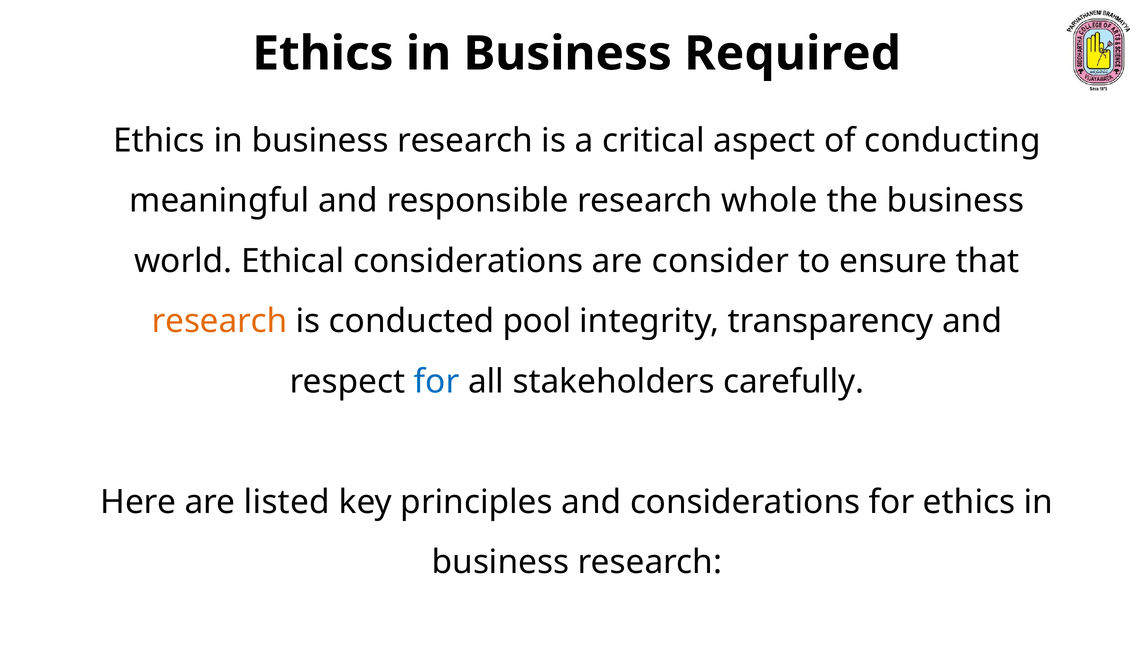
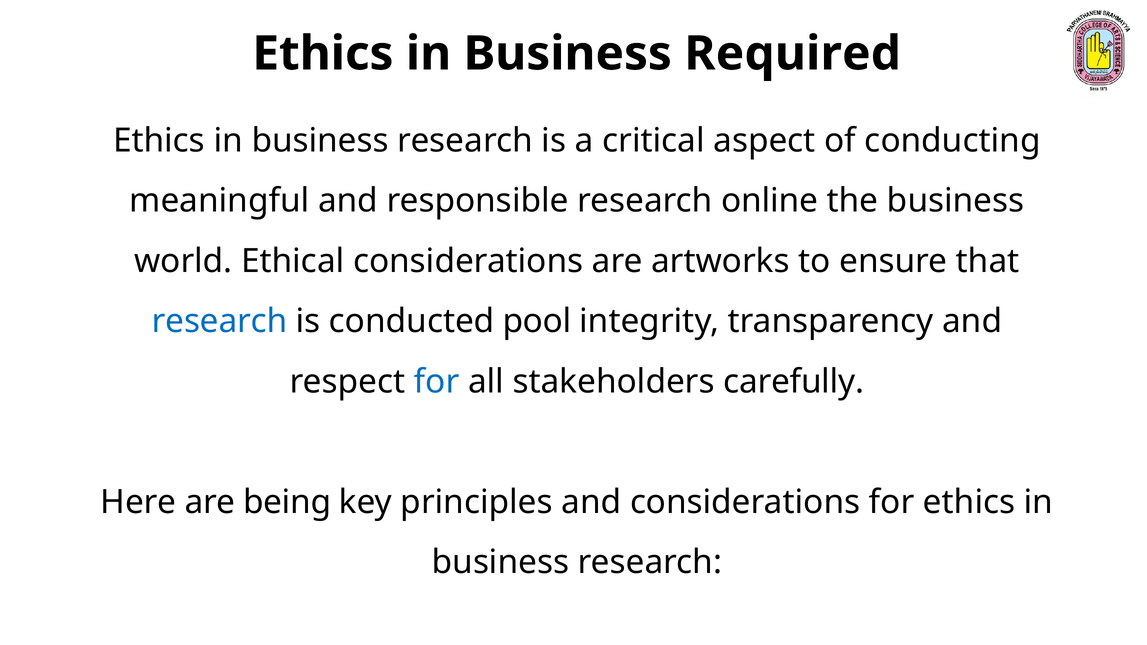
whole: whole -> online
consider: consider -> artworks
research at (219, 321) colour: orange -> blue
listed: listed -> being
